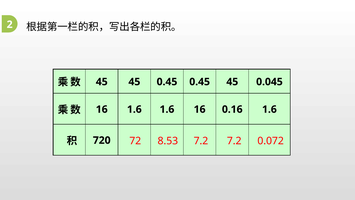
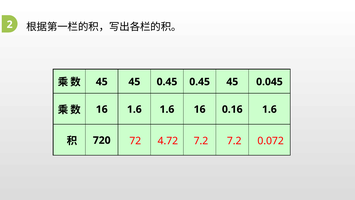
8.53: 8.53 -> 4.72
